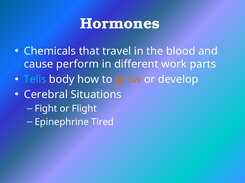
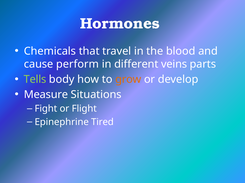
work: work -> veins
Tells colour: light blue -> light green
Cerebral: Cerebral -> Measure
